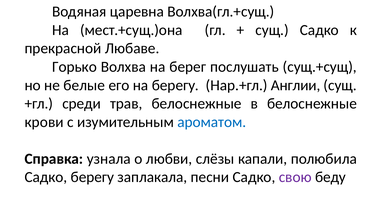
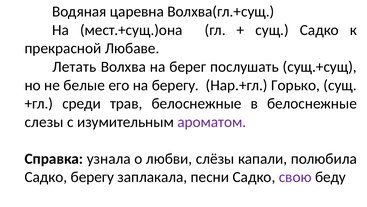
Горько: Горько -> Летать
Англии: Англии -> Горько
крови: крови -> слезы
ароматом colour: blue -> purple
